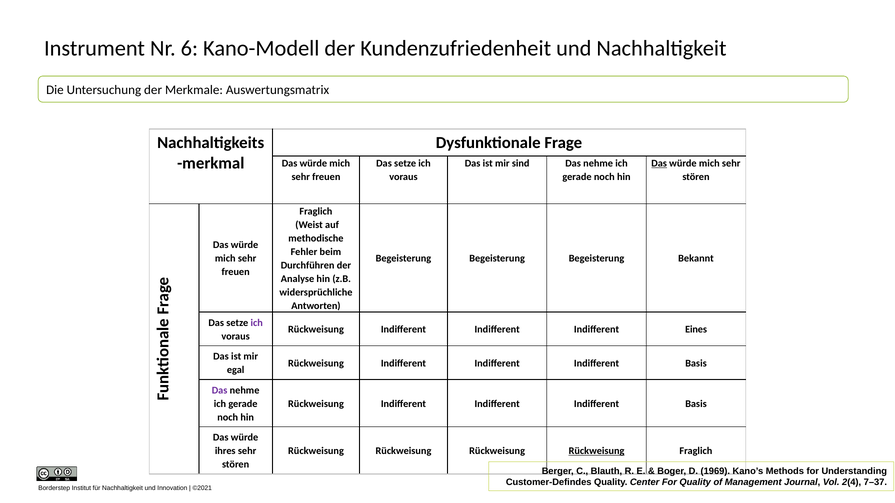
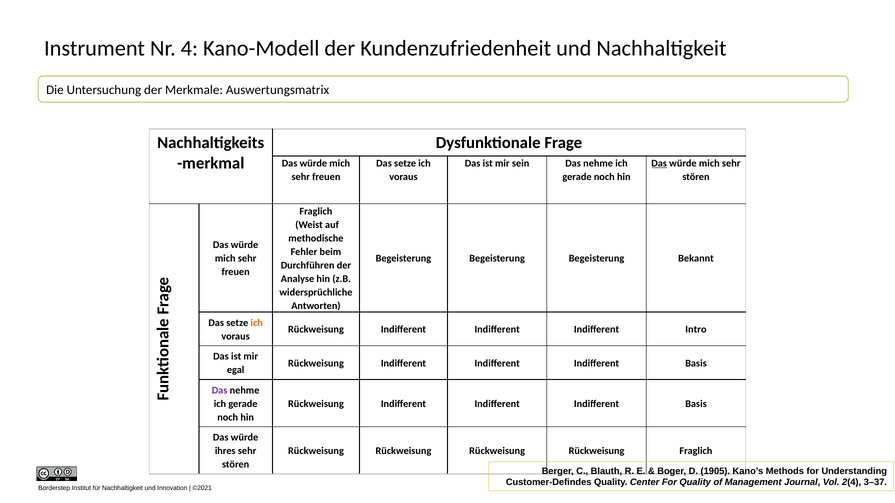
6: 6 -> 4
sind: sind -> sein
ich at (257, 323) colour: purple -> orange
Eines: Eines -> Intro
Rückweisung at (597, 451) underline: present -> none
1969: 1969 -> 1905
7–37: 7–37 -> 3–37
